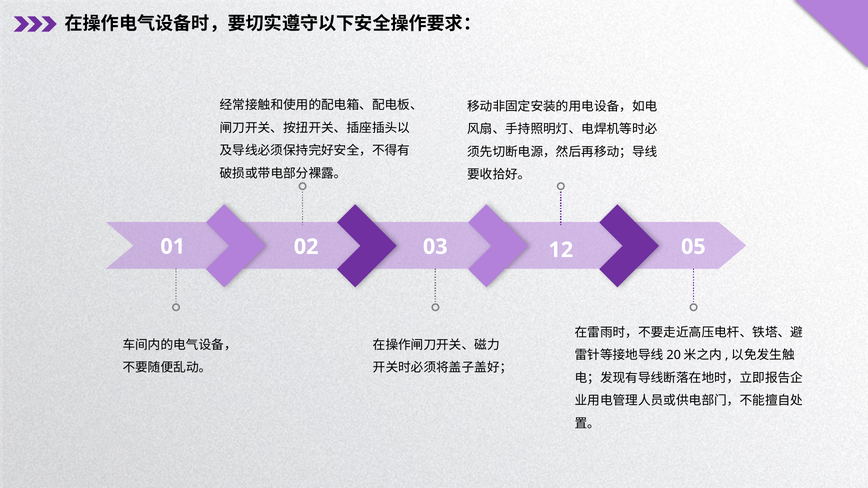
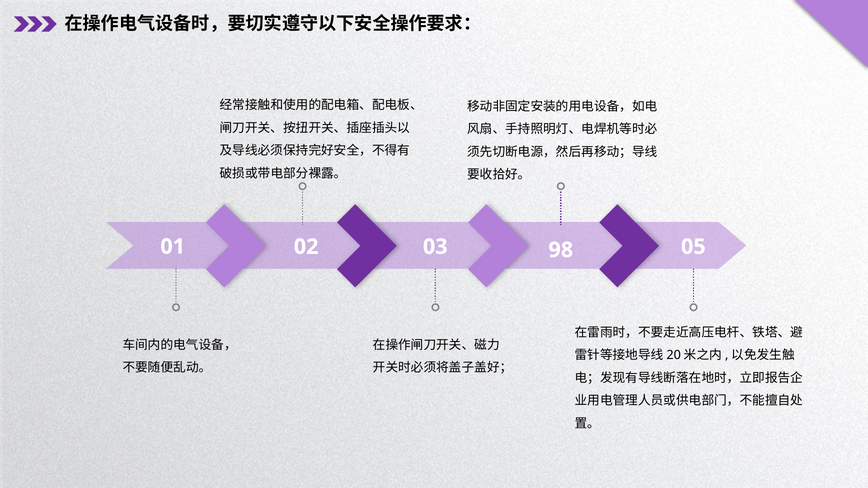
12: 12 -> 98
